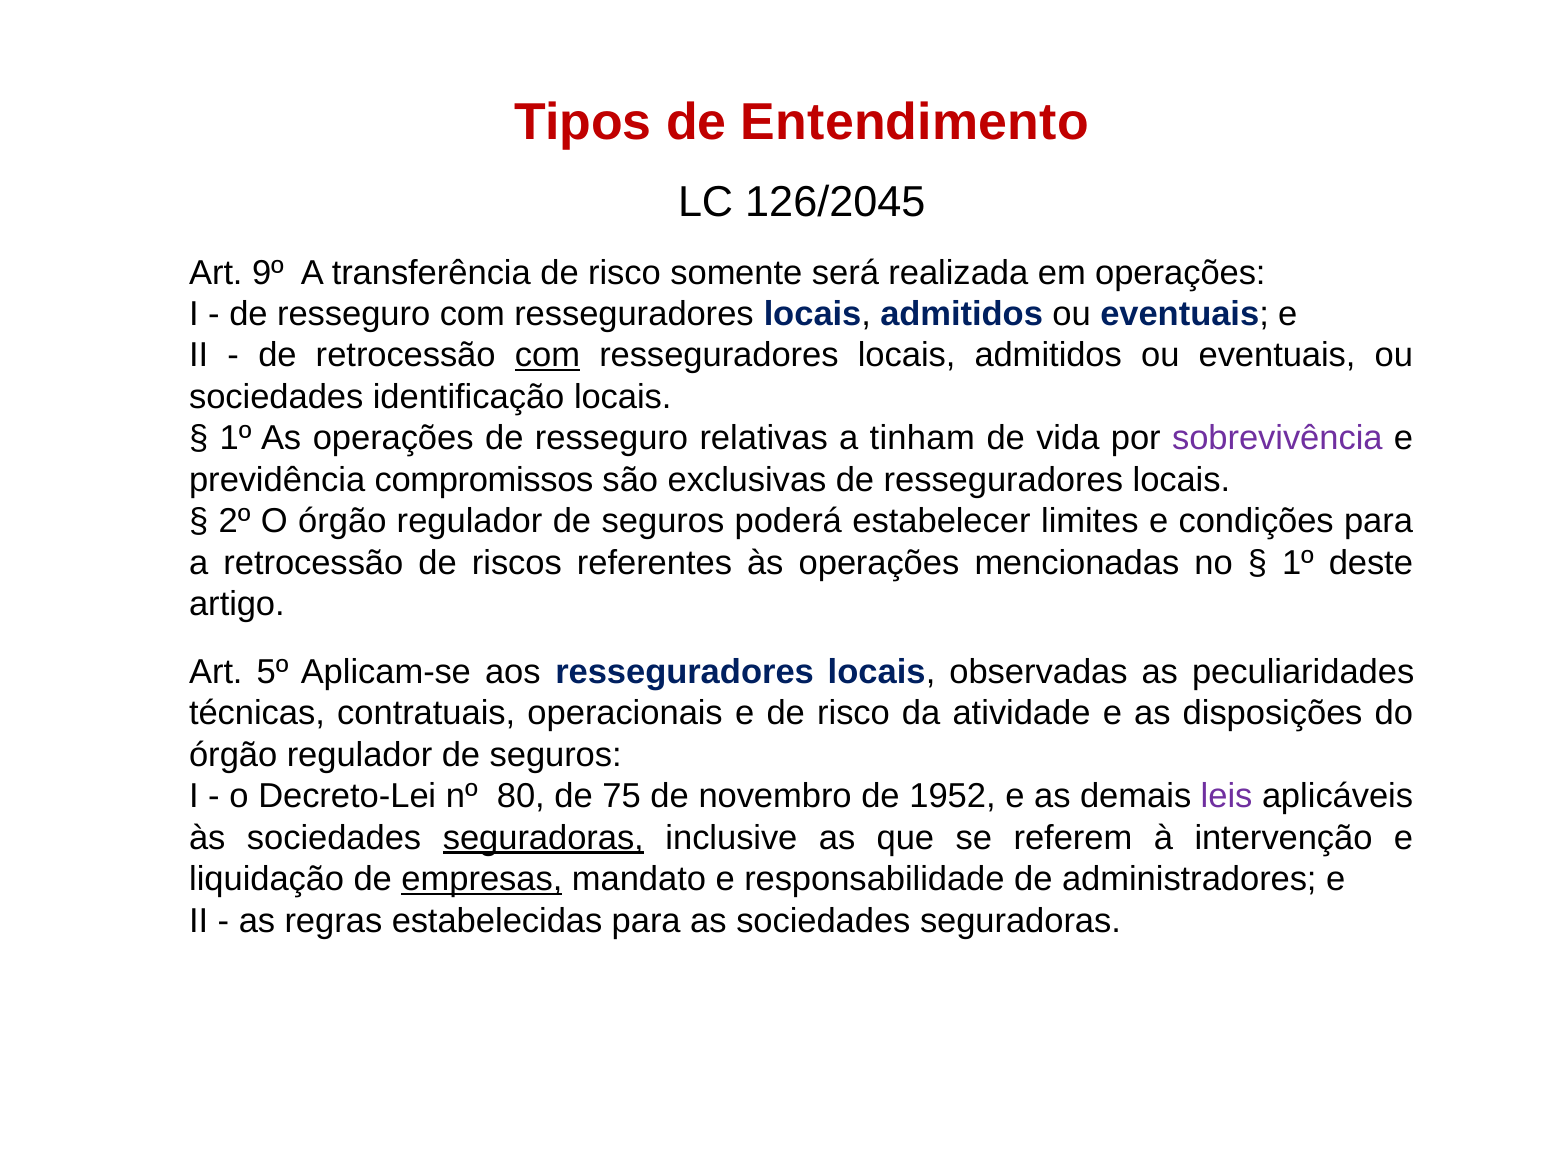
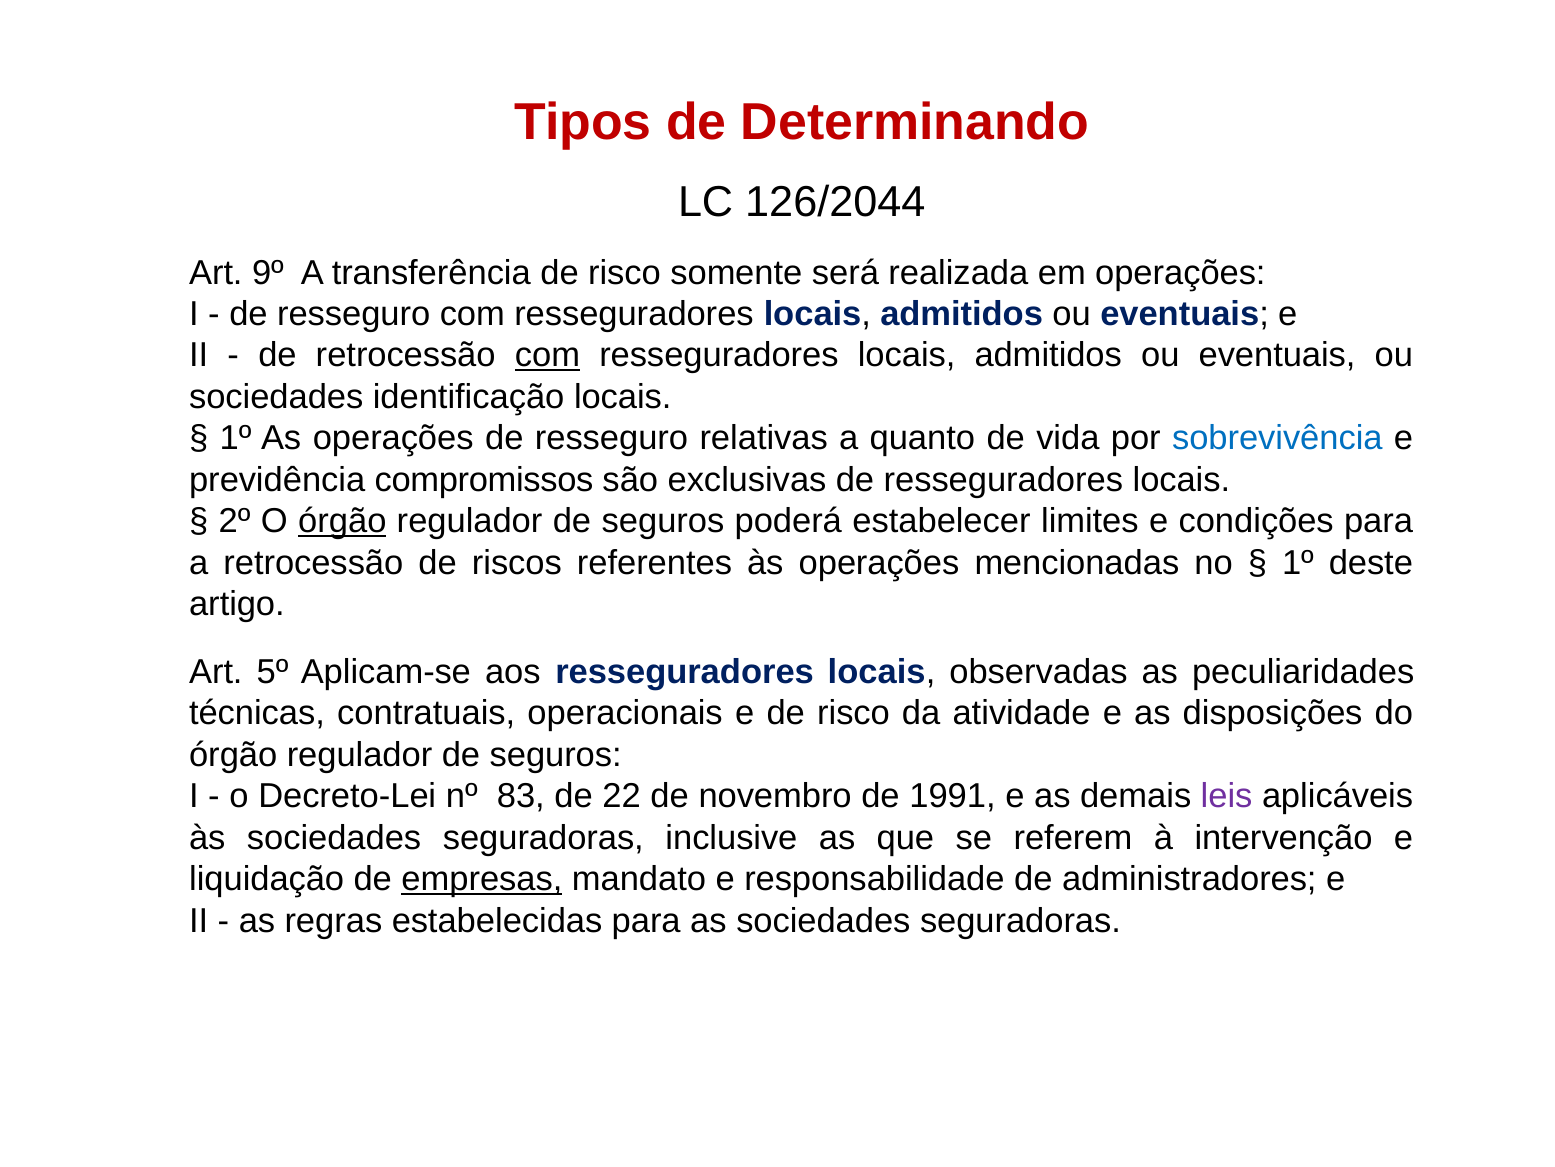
Entendimento: Entendimento -> Determinando
126/2045: 126/2045 -> 126/2044
tinham: tinham -> quanto
sobrevivência colour: purple -> blue
órgão at (342, 521) underline: none -> present
80: 80 -> 83
75: 75 -> 22
1952: 1952 -> 1991
seguradoras at (543, 837) underline: present -> none
